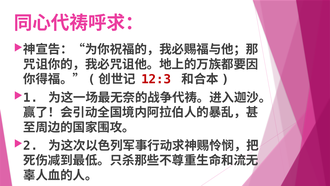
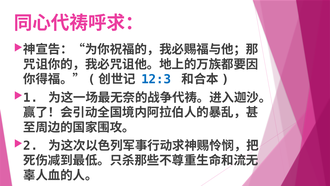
12:3 colour: red -> blue
